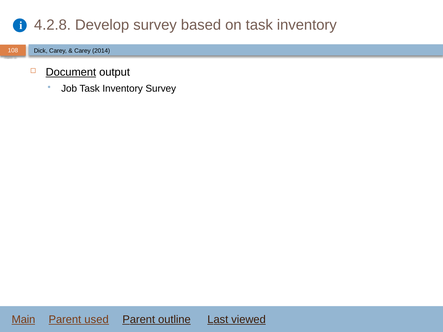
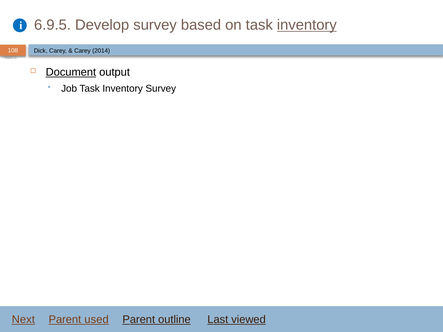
4.2.8: 4.2.8 -> 6.9.5
inventory at (307, 25) underline: none -> present
Main: Main -> Next
